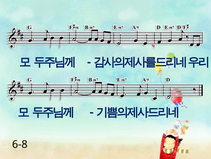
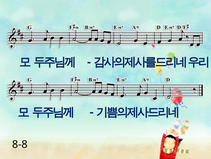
6-8: 6-8 -> 8-8
